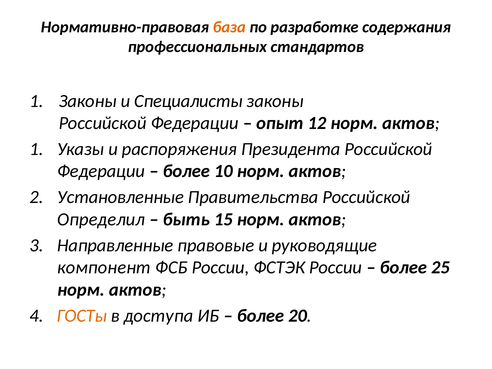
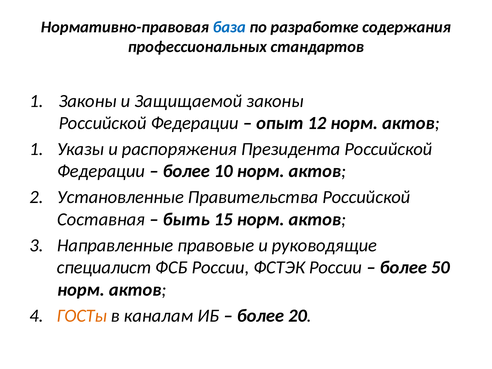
база colour: orange -> blue
Специалисты: Специалисты -> Защищаемой
Определил: Определил -> Составная
компонент: компонент -> специалист
25: 25 -> 50
доступа: доступа -> каналам
